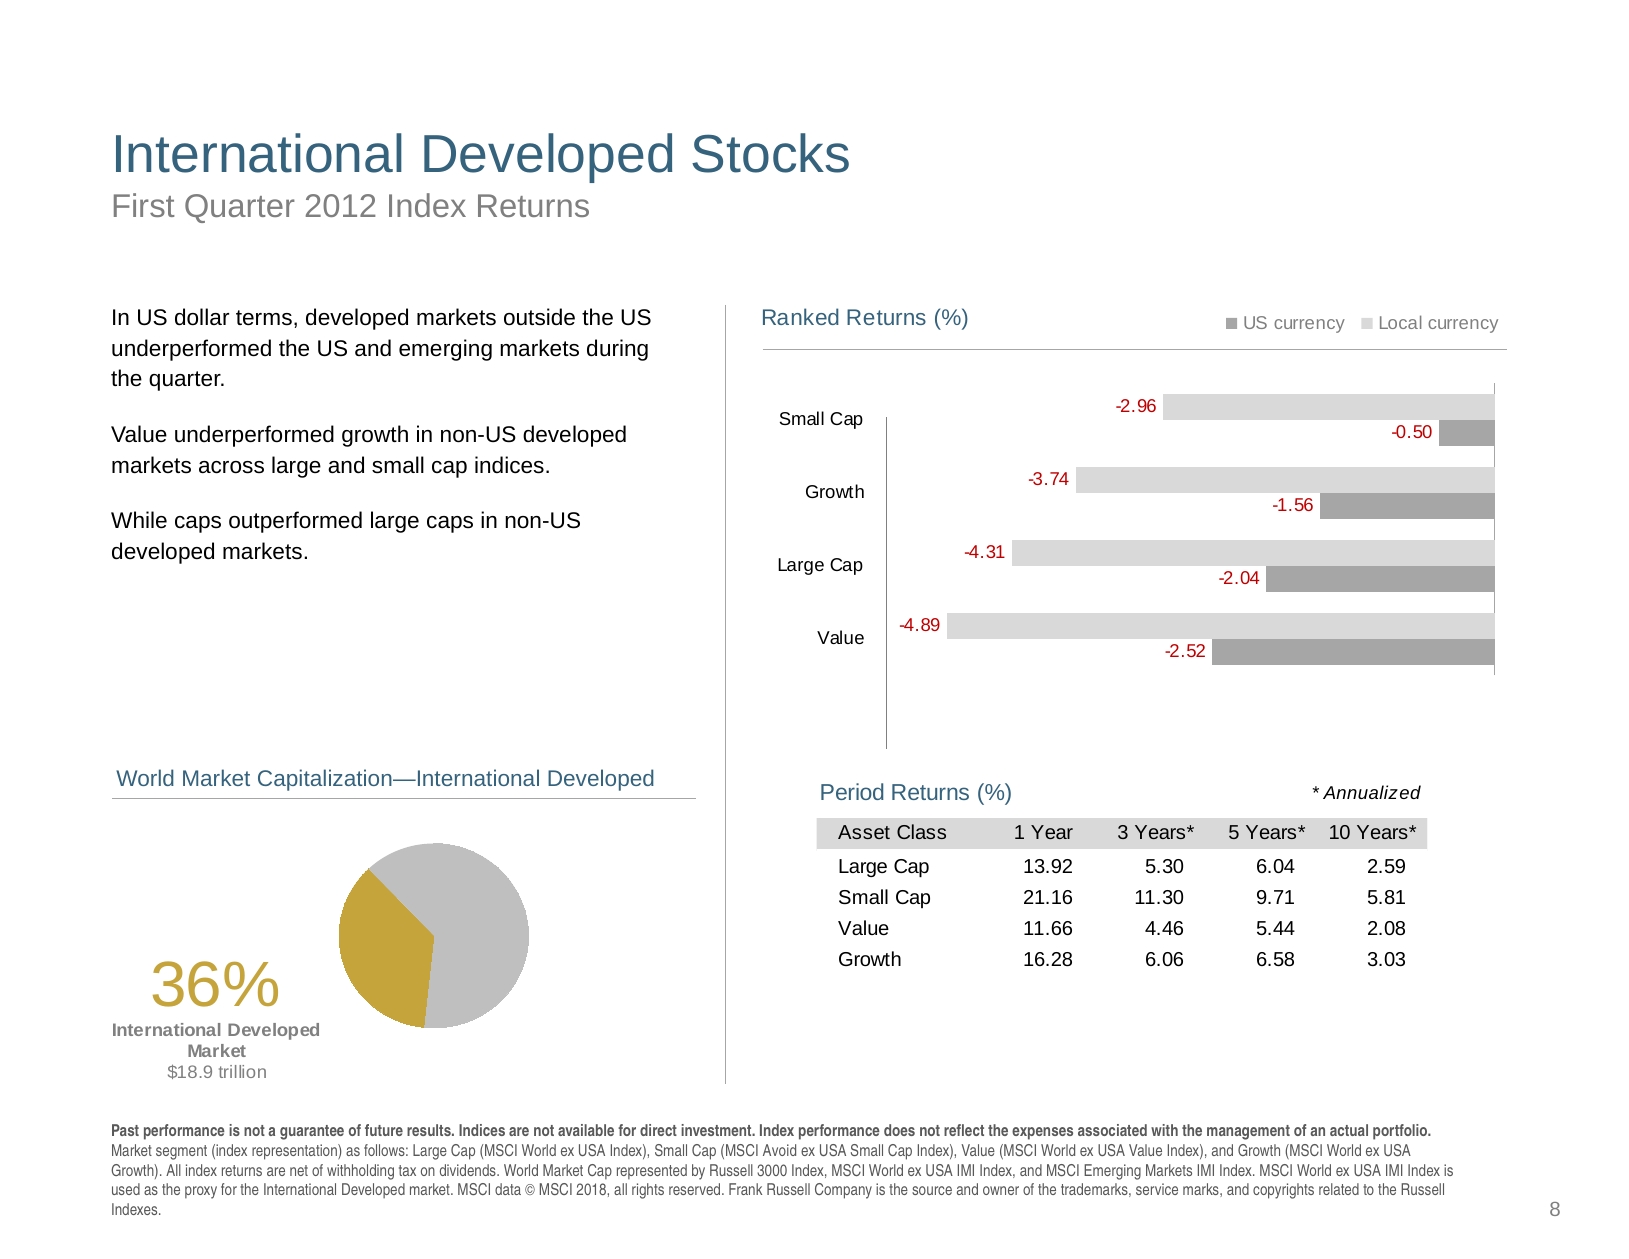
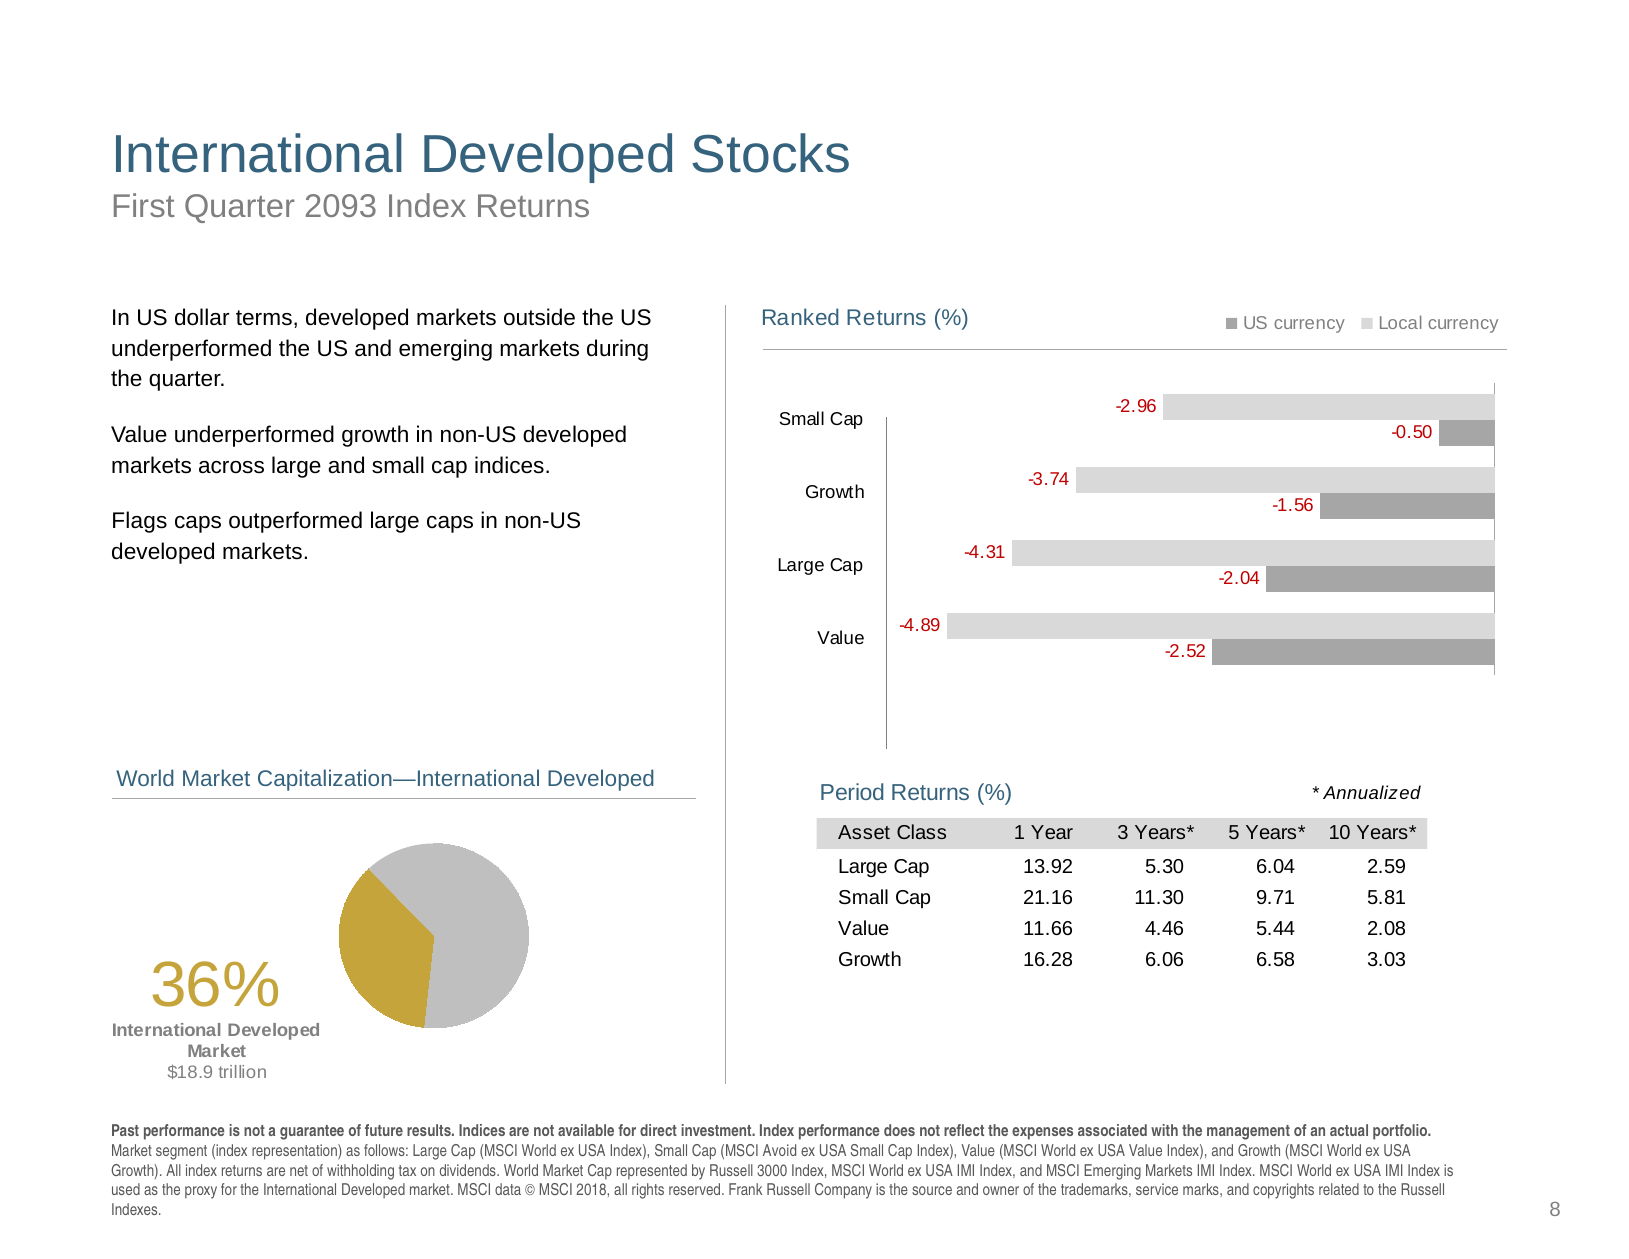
2012: 2012 -> 2093
While: While -> Flags
